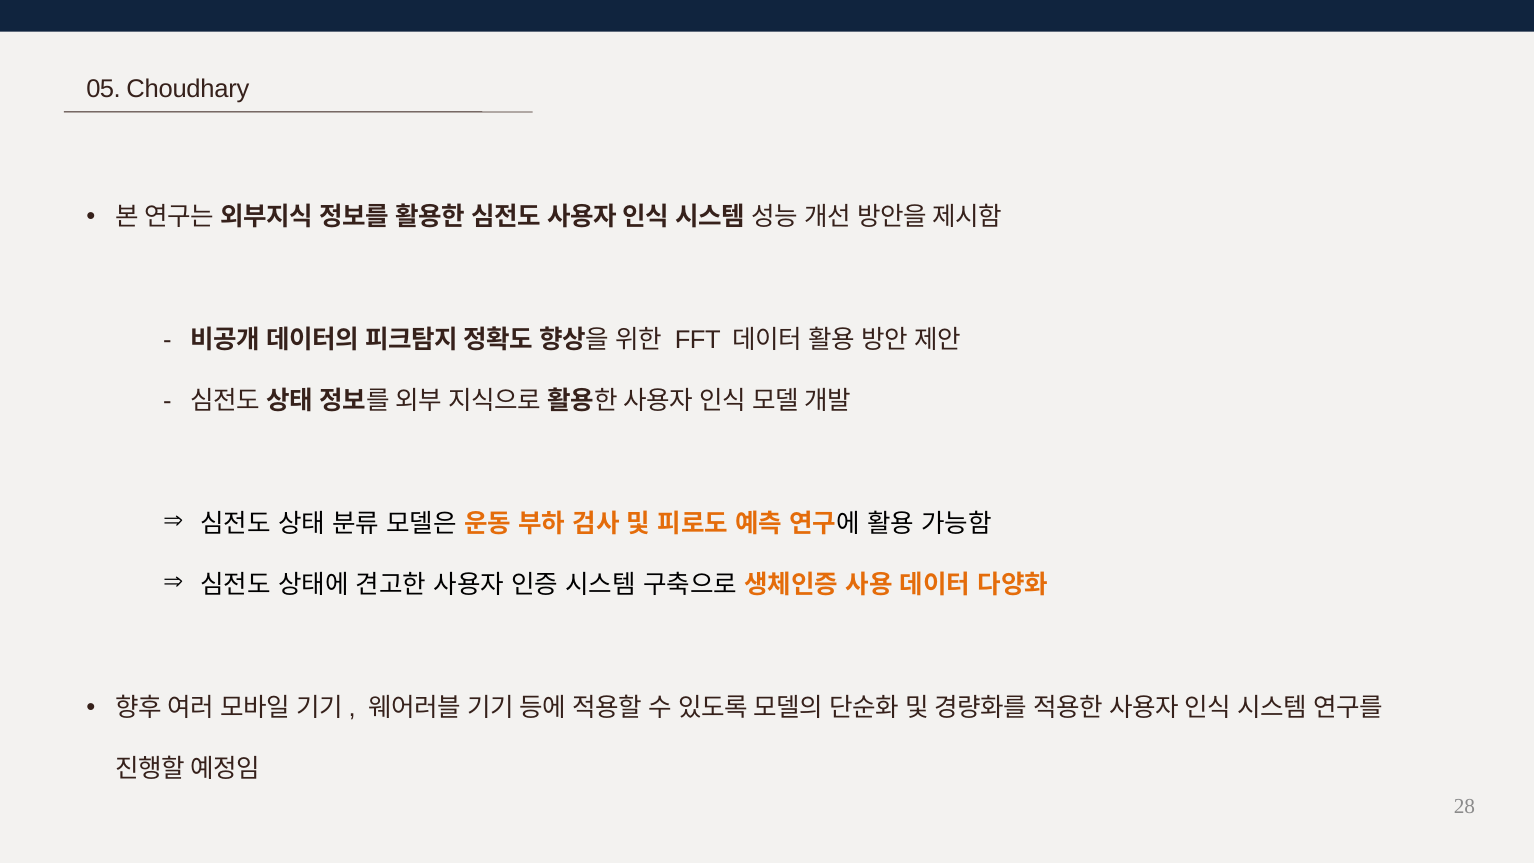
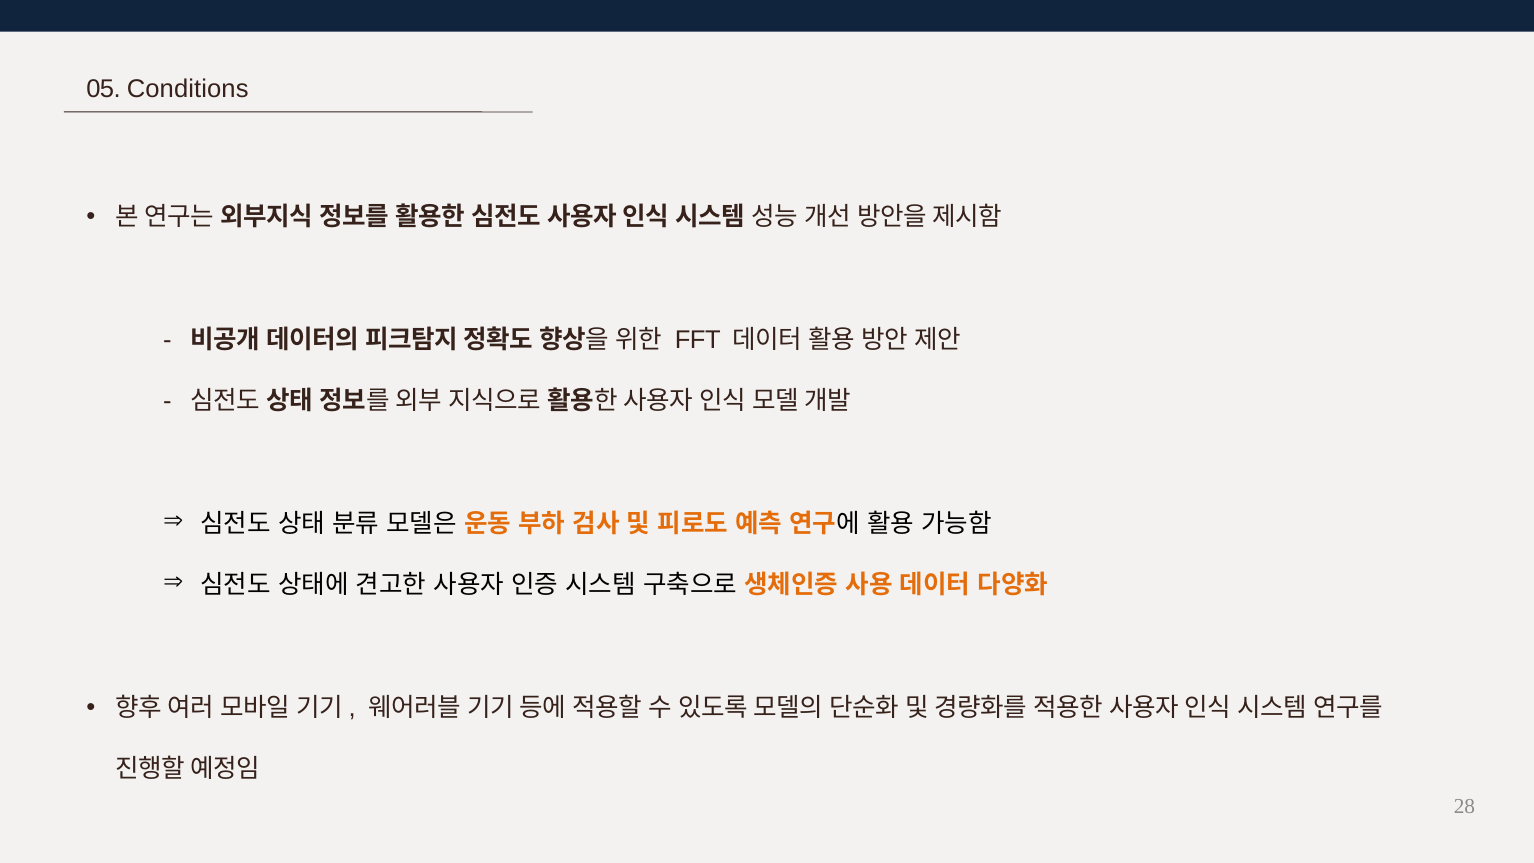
Choudhary: Choudhary -> Conditions
